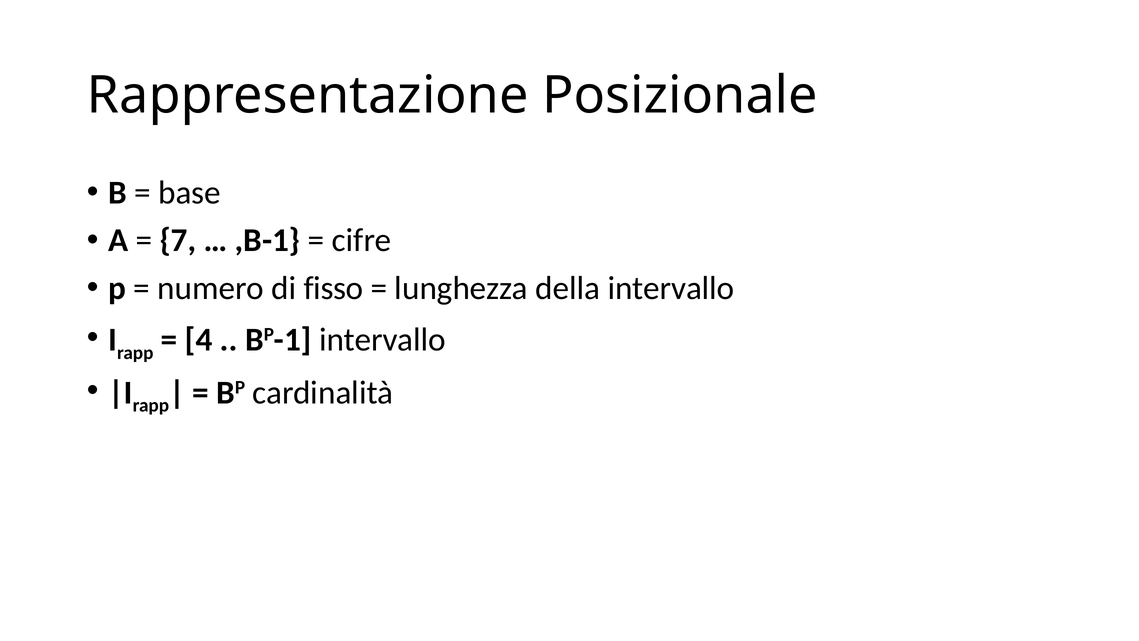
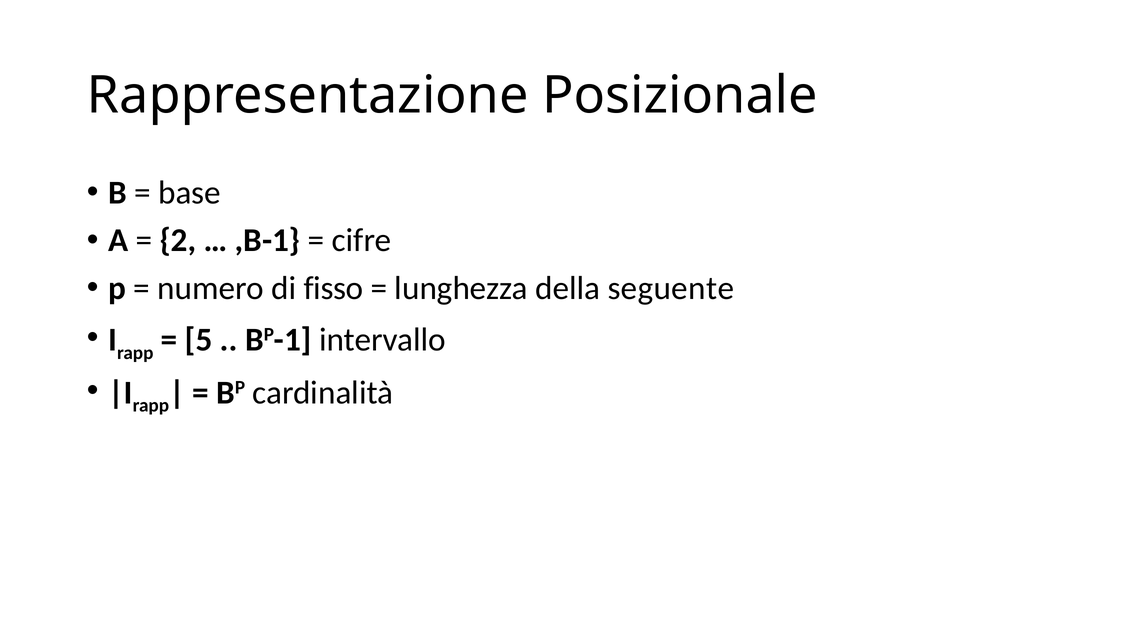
7: 7 -> 2
della intervallo: intervallo -> seguente
4: 4 -> 5
